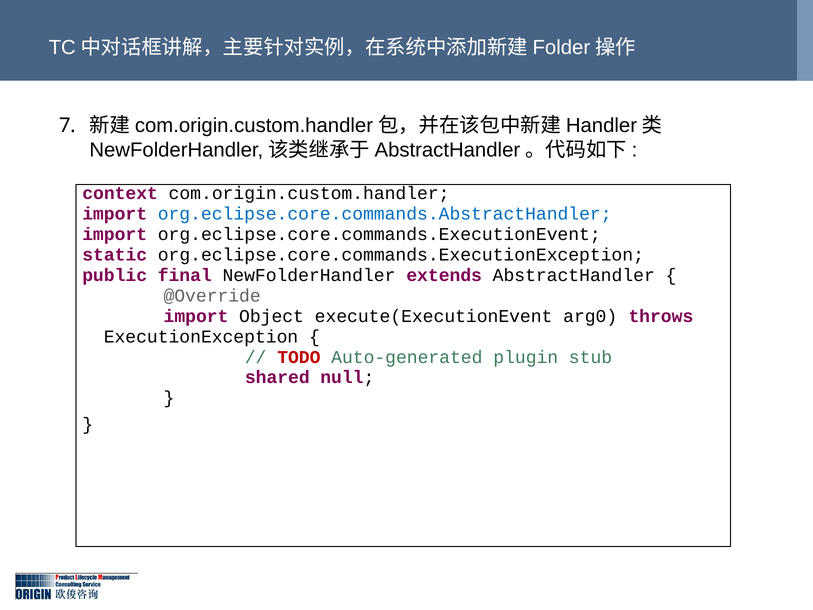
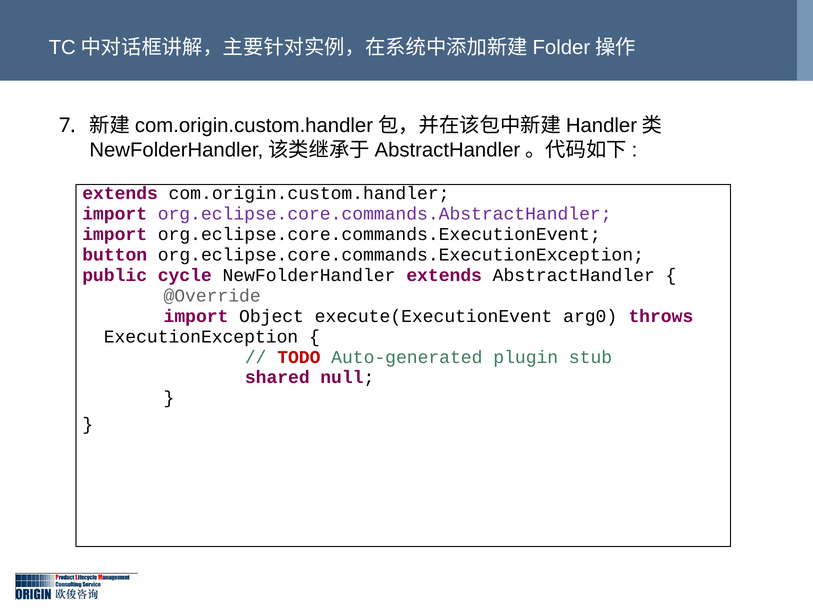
context at (120, 193): context -> extends
org.eclipse.core.commands.AbstractHandler colour: blue -> purple
static: static -> button
final: final -> cycle
